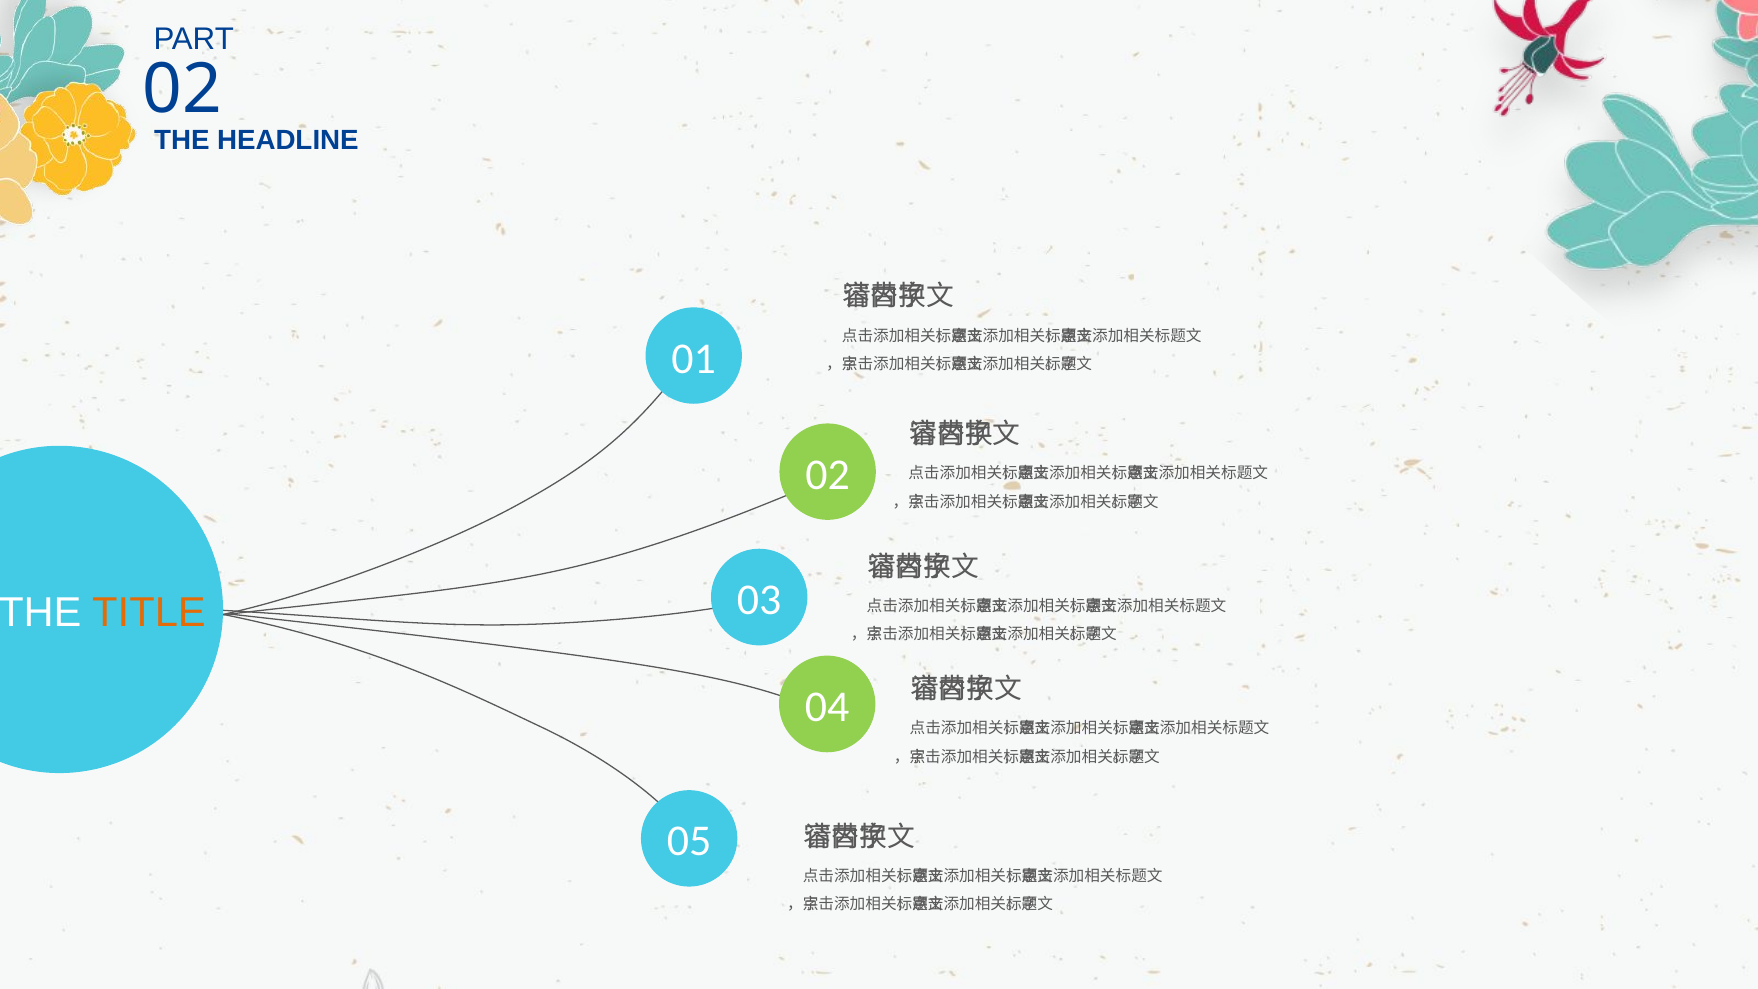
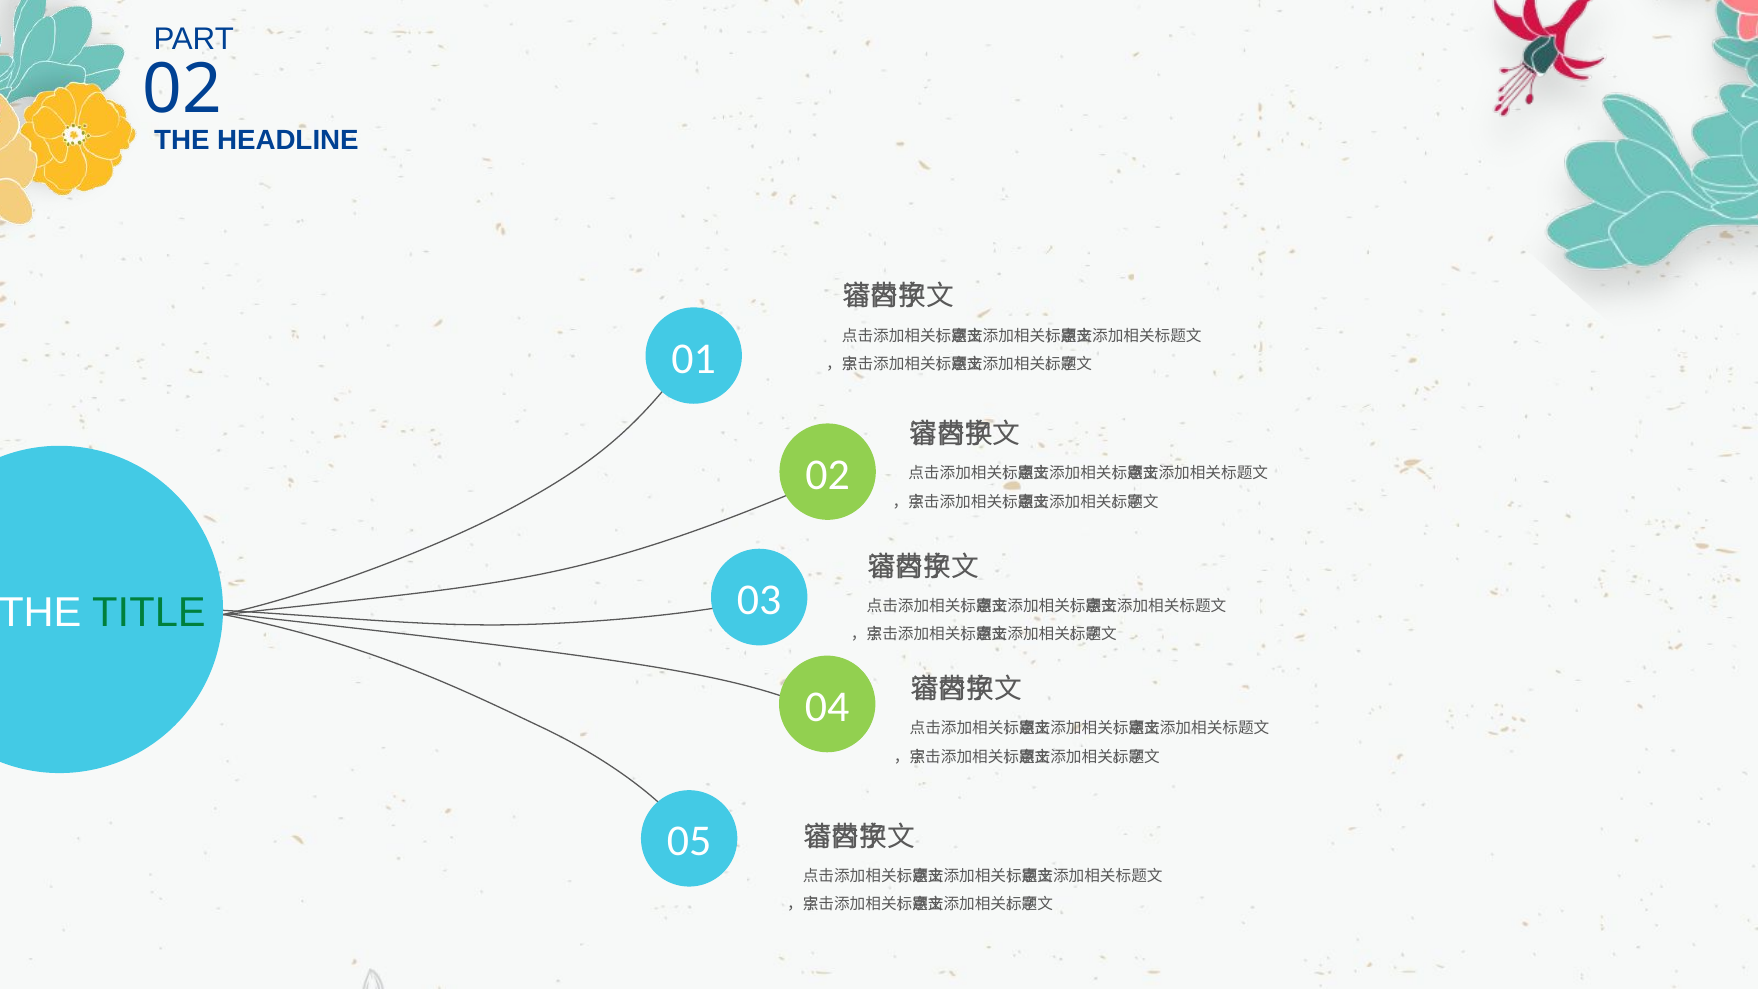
TITLE colour: orange -> green
